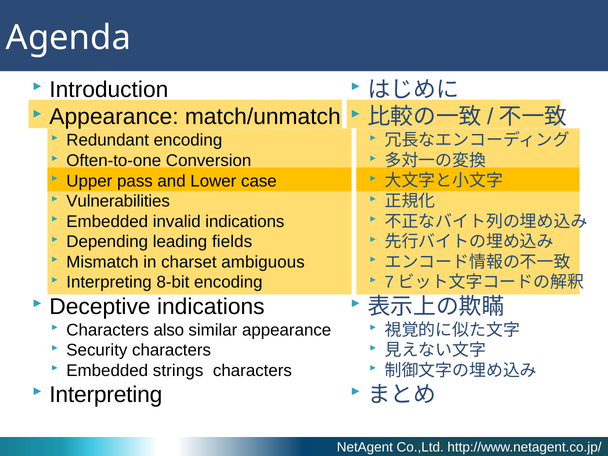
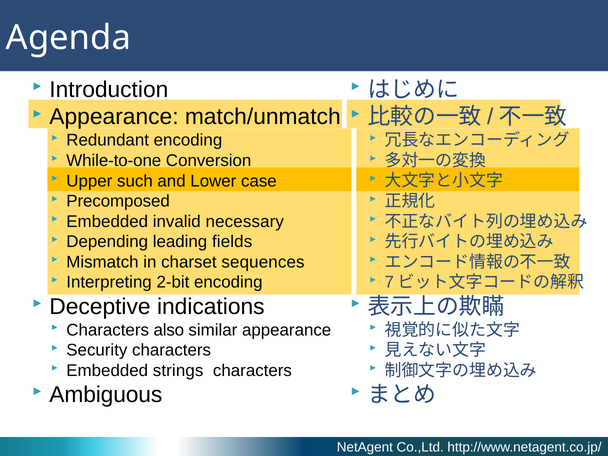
Often-to-one: Often-to-one -> While-to-one
pass: pass -> such
Vulnerabilities: Vulnerabilities -> Precomposed
invalid indications: indications -> necessary
ambiguous: ambiguous -> sequences
8-bit: 8-bit -> 2-bit
Interpreting at (106, 395): Interpreting -> Ambiguous
